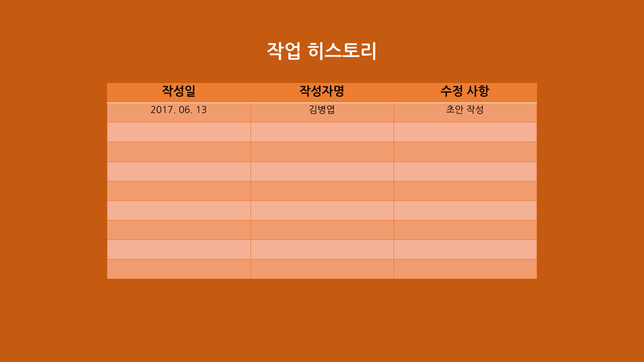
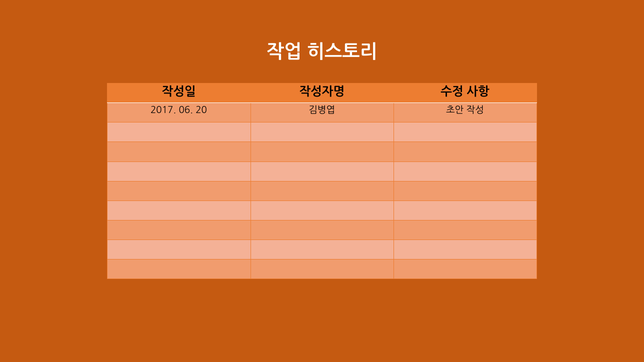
13: 13 -> 20
